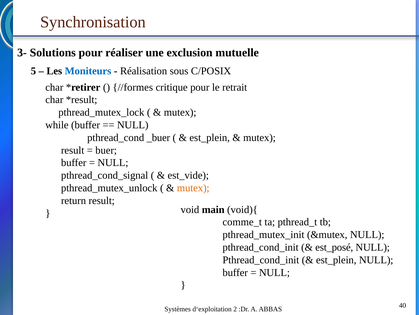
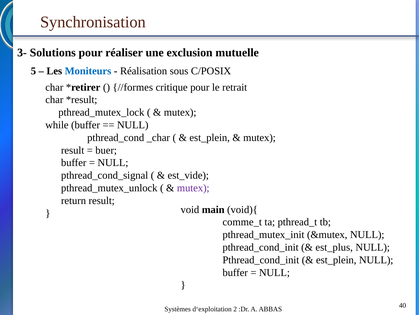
_buer: _buer -> _char
mutex at (193, 188) colour: orange -> purple
est_posé: est_posé -> est_plus
